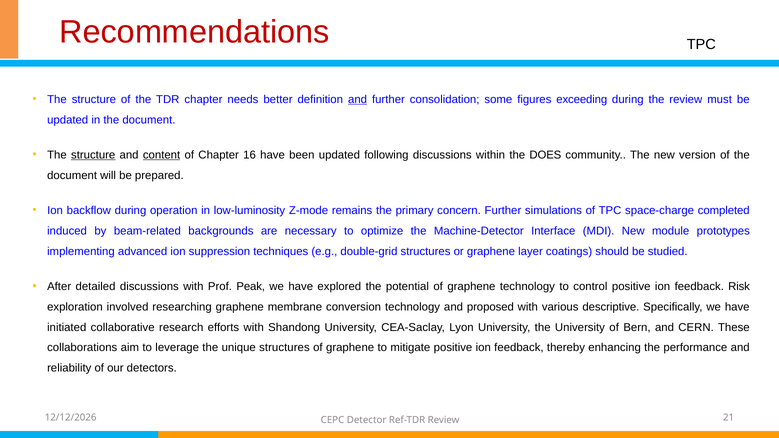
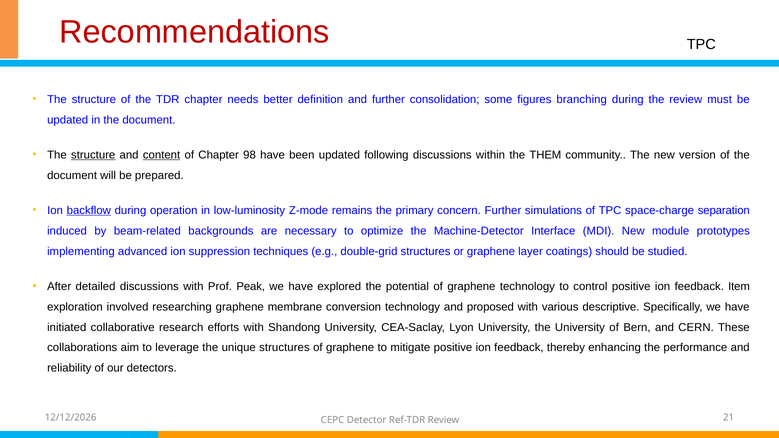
and at (358, 100) underline: present -> none
exceeding: exceeding -> branching
16: 16 -> 98
DOES: DOES -> THEM
backflow underline: none -> present
completed: completed -> separation
Risk: Risk -> Item
